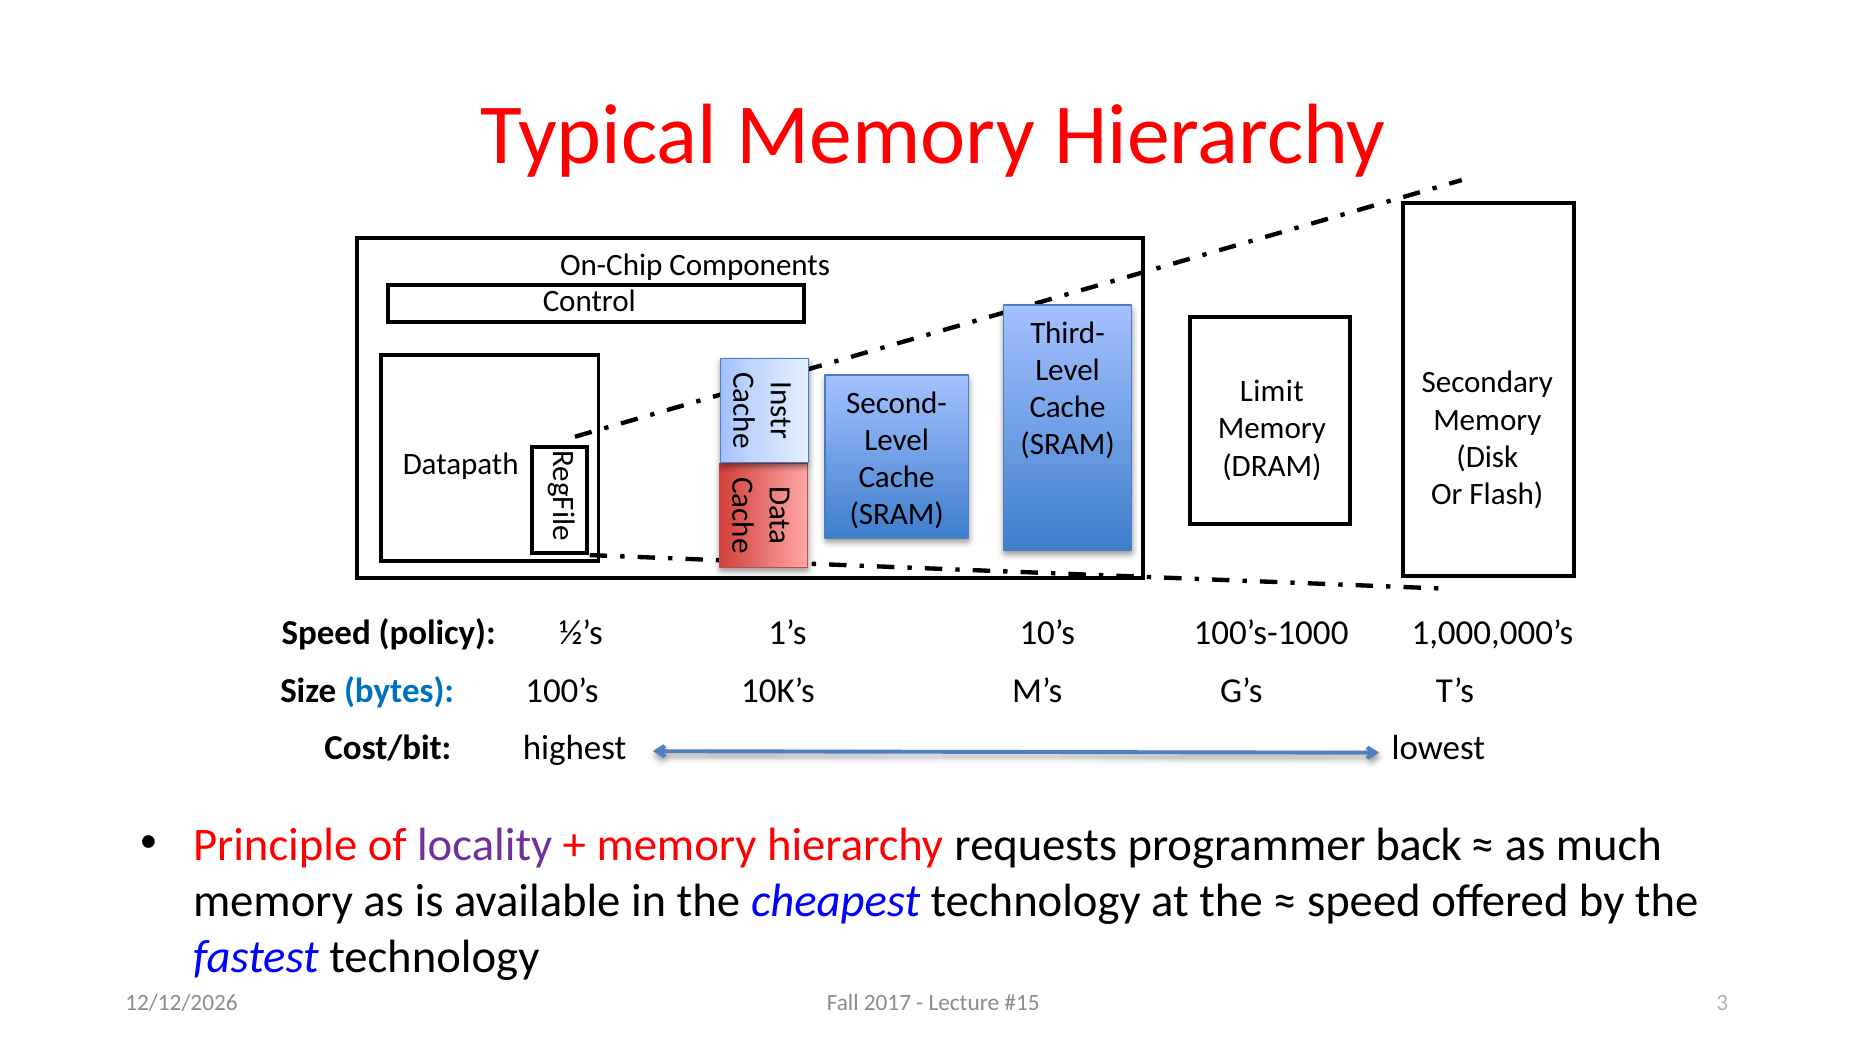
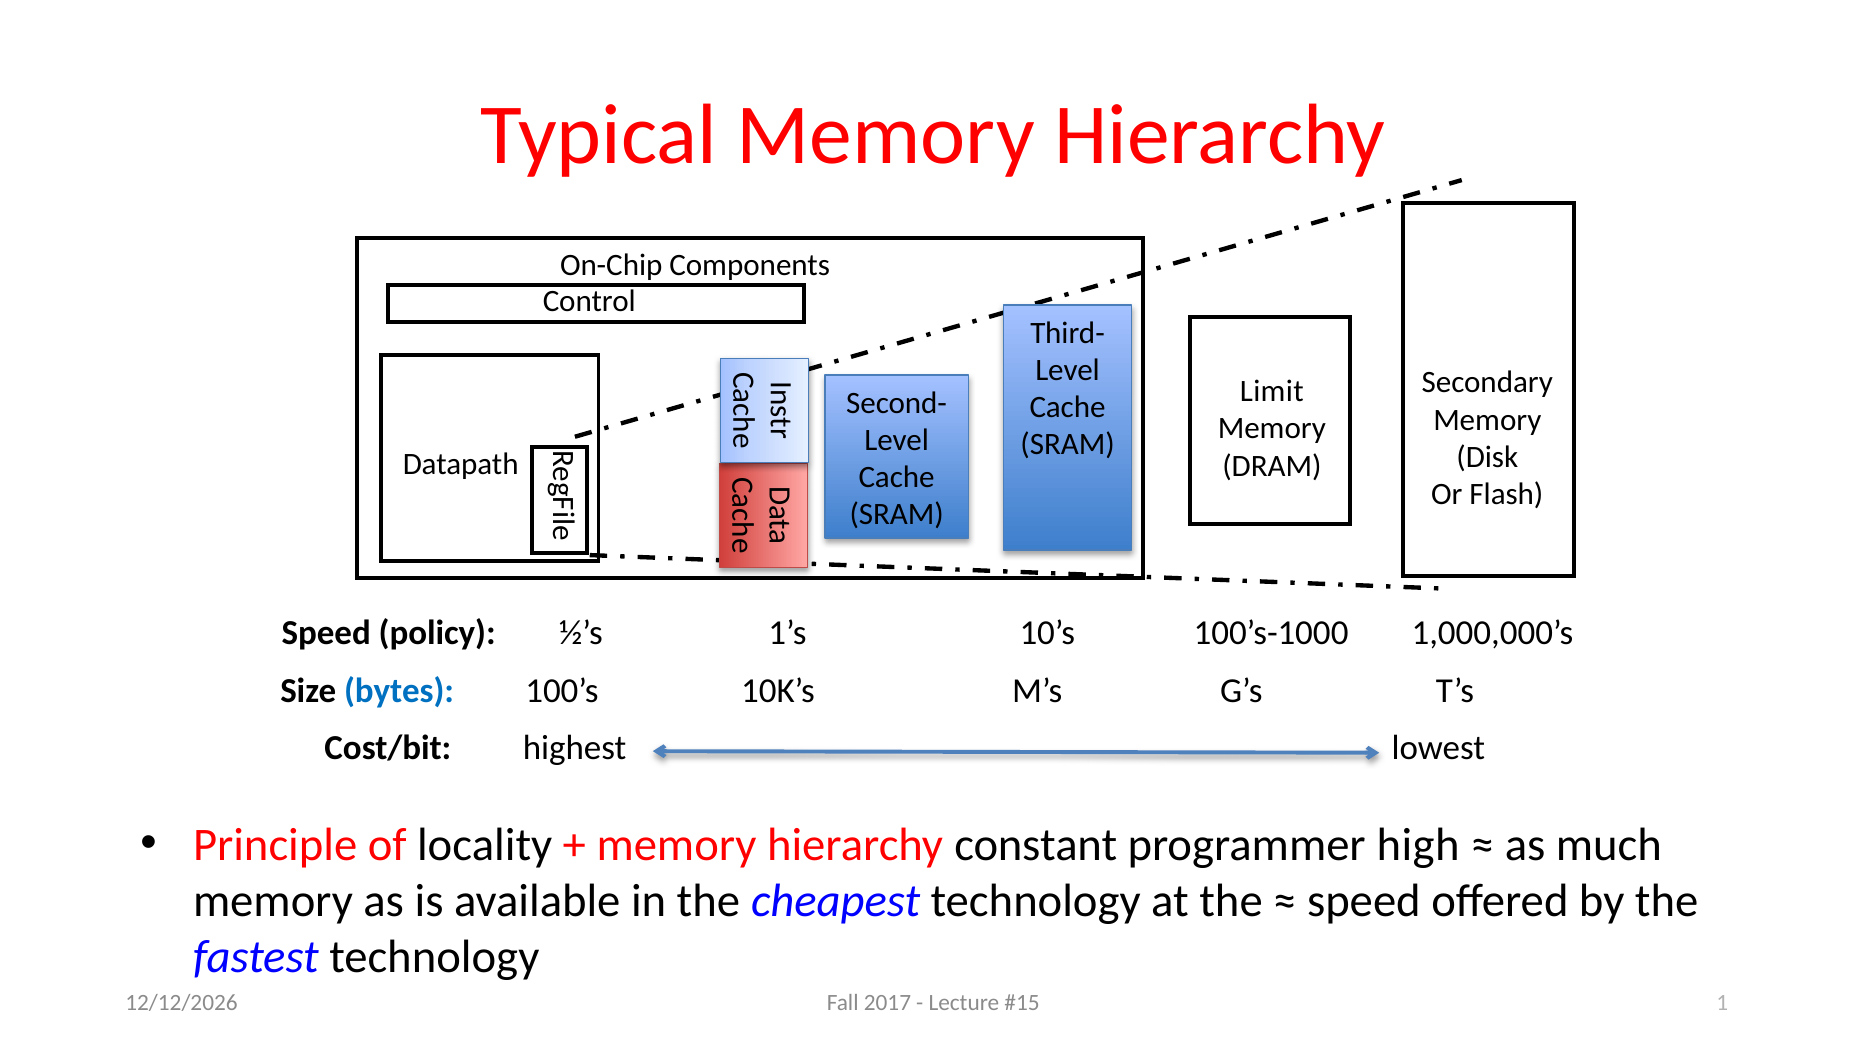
locality colour: purple -> black
requests: requests -> constant
back: back -> high
3: 3 -> 1
